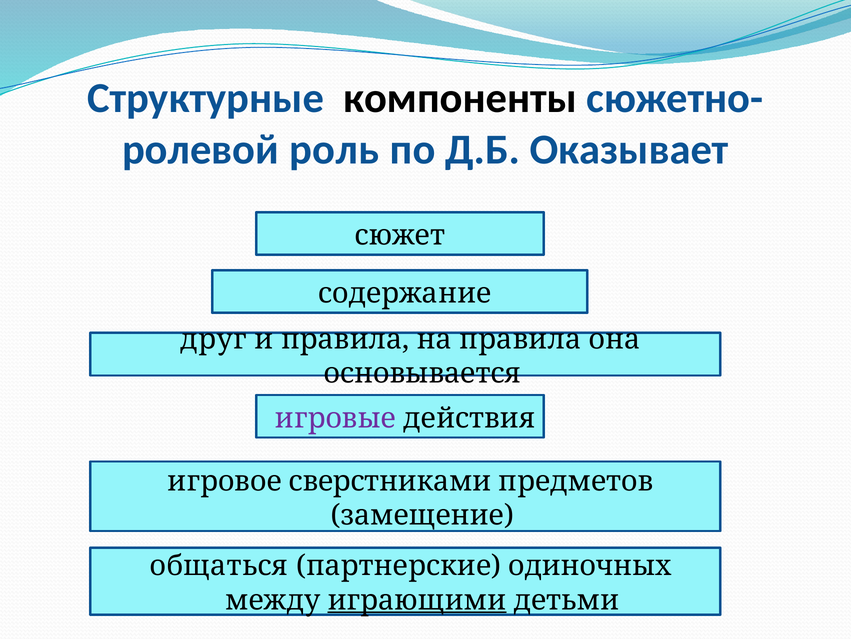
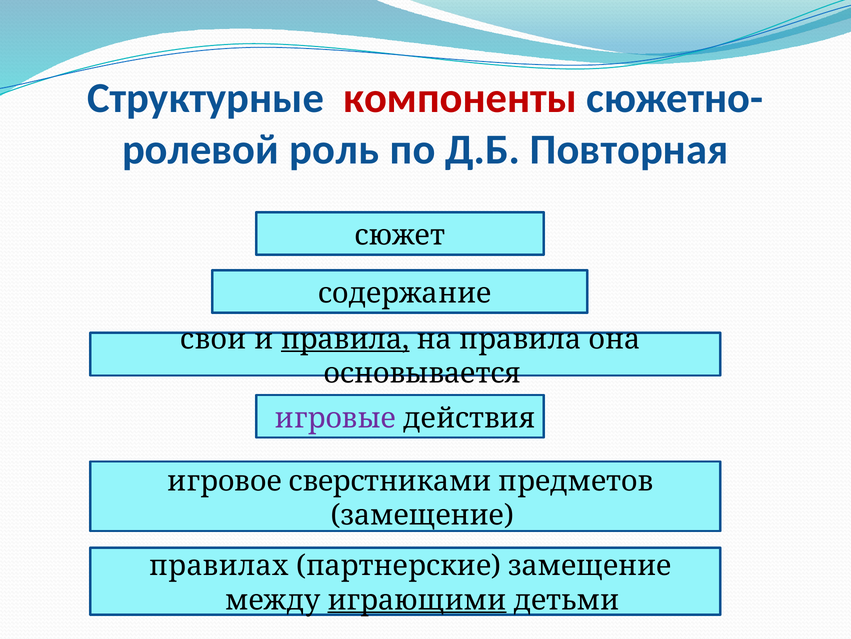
компоненты colour: black -> red
Оказывает: Оказывает -> Повторная
друг: друг -> свои
правила at (345, 339) underline: none -> present
общаться: общаться -> правилах
партнерские одиночных: одиночных -> замещение
